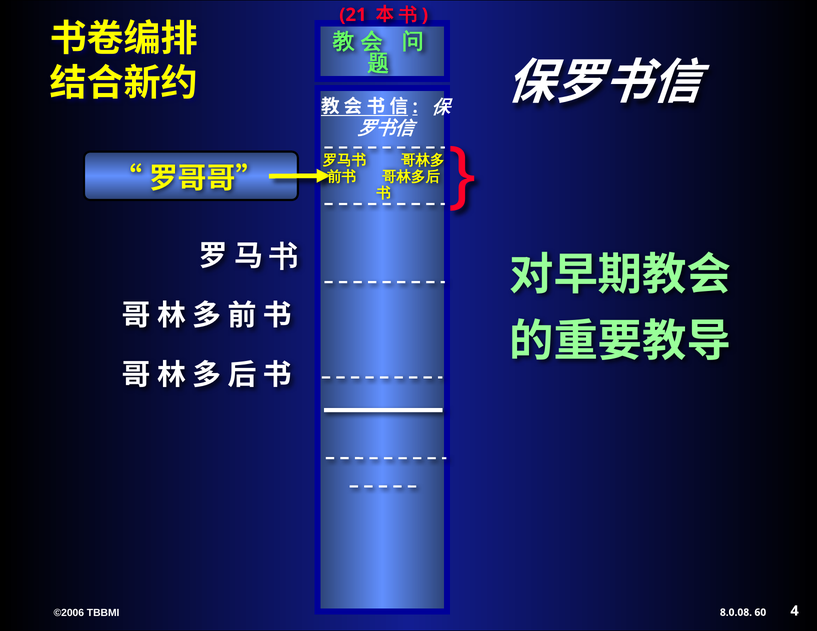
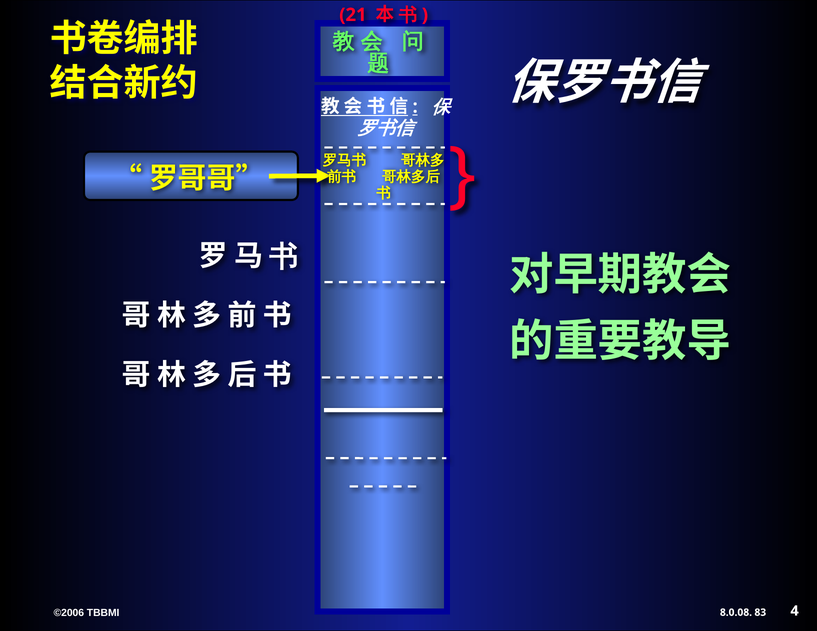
60: 60 -> 83
